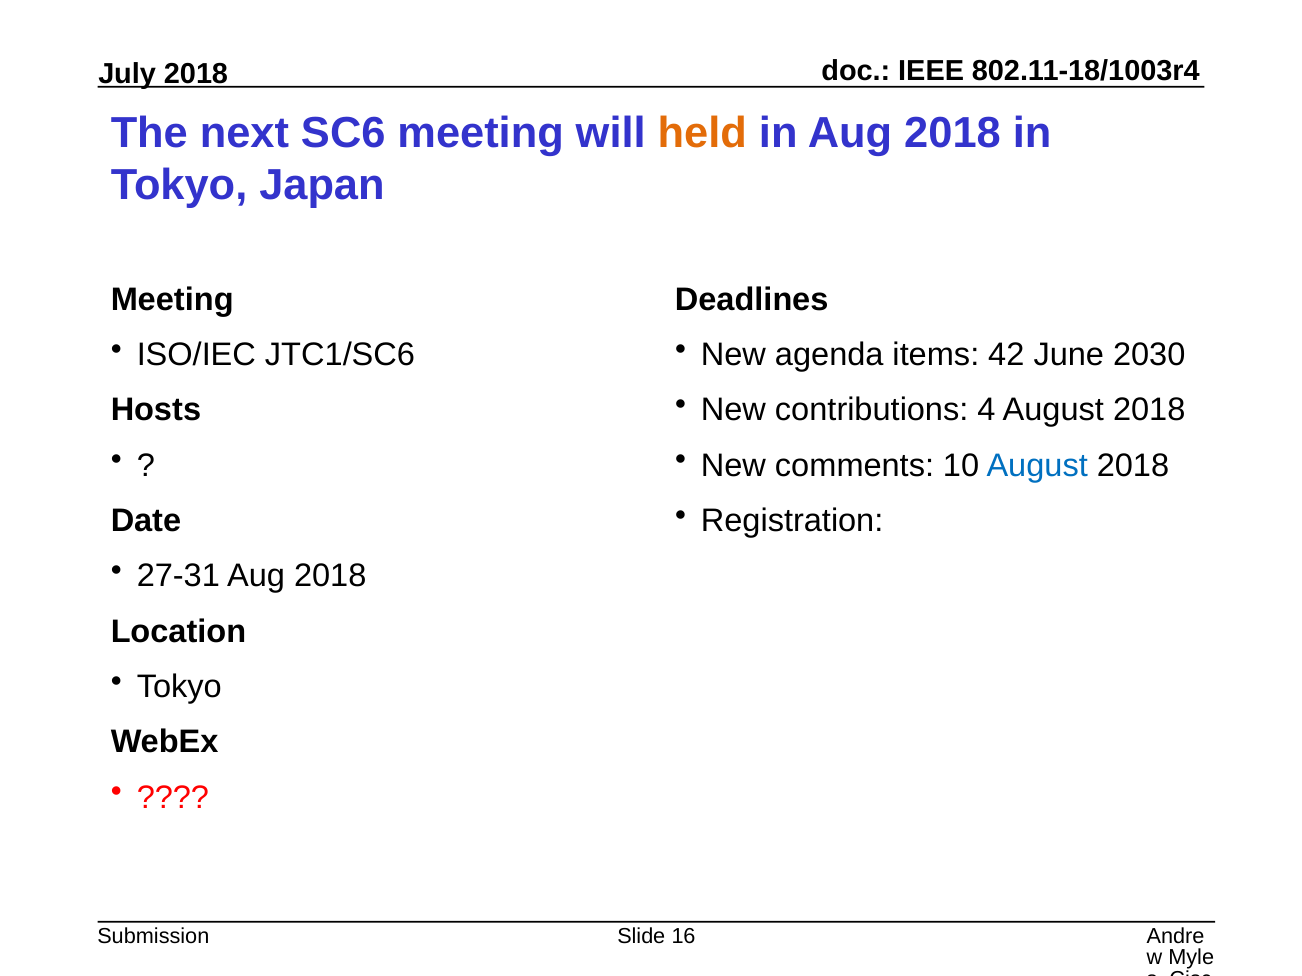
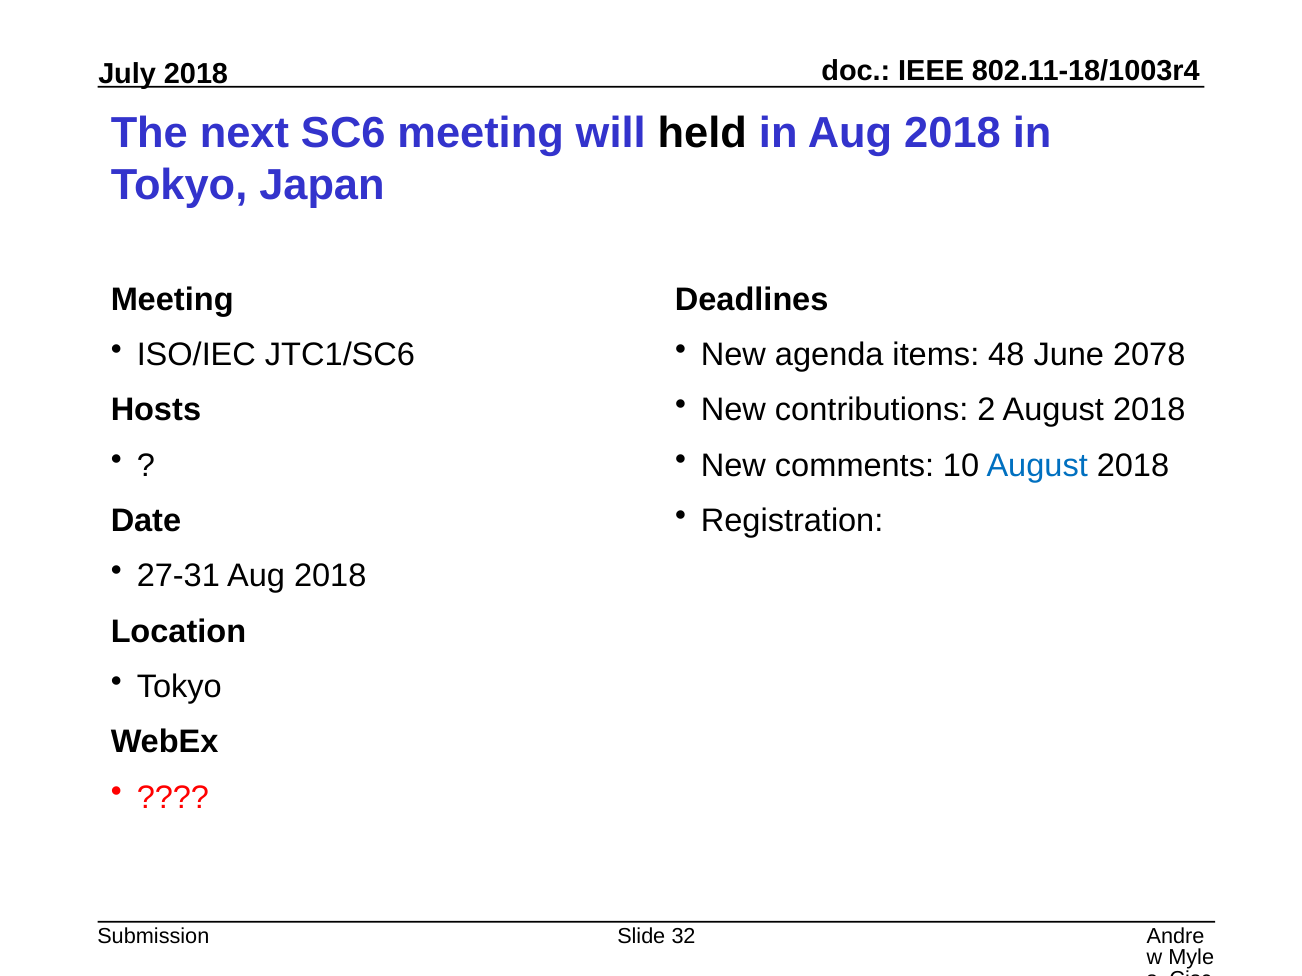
held colour: orange -> black
42: 42 -> 48
2030: 2030 -> 2078
4: 4 -> 2
16: 16 -> 32
